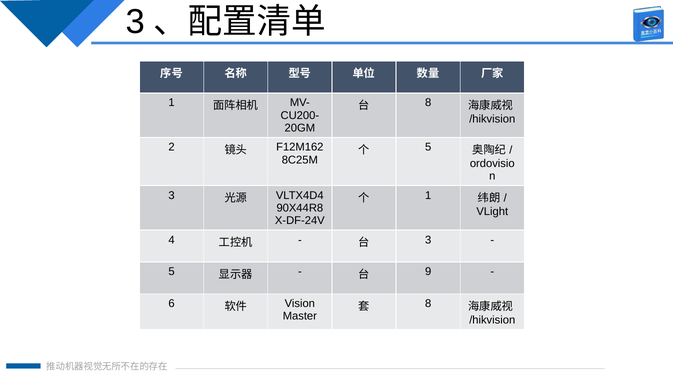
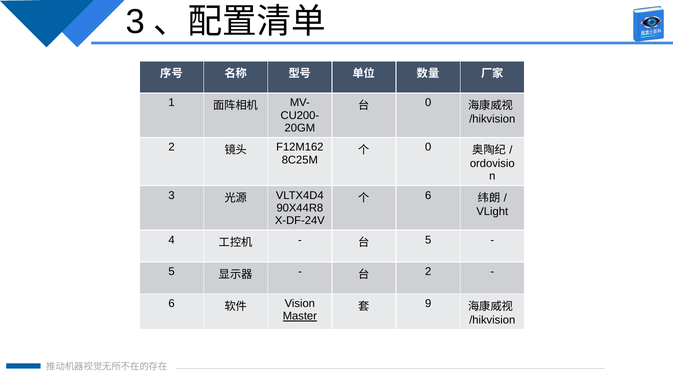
8 at (428, 103): 8 -> 0
5 at (428, 147): 5 -> 0
1 at (428, 195): 1 -> 6
3 at (428, 240): 3 -> 5
9 at (428, 271): 9 -> 2
8 at (428, 303): 8 -> 9
Master underline: none -> present
